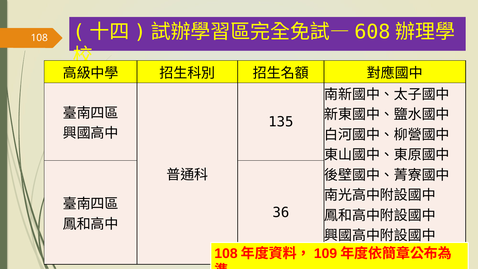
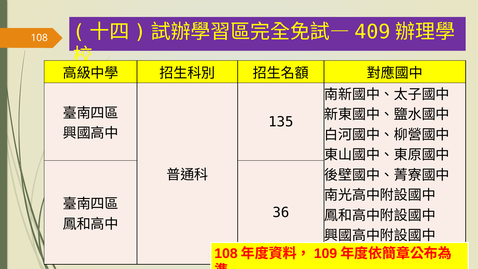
608: 608 -> 409
